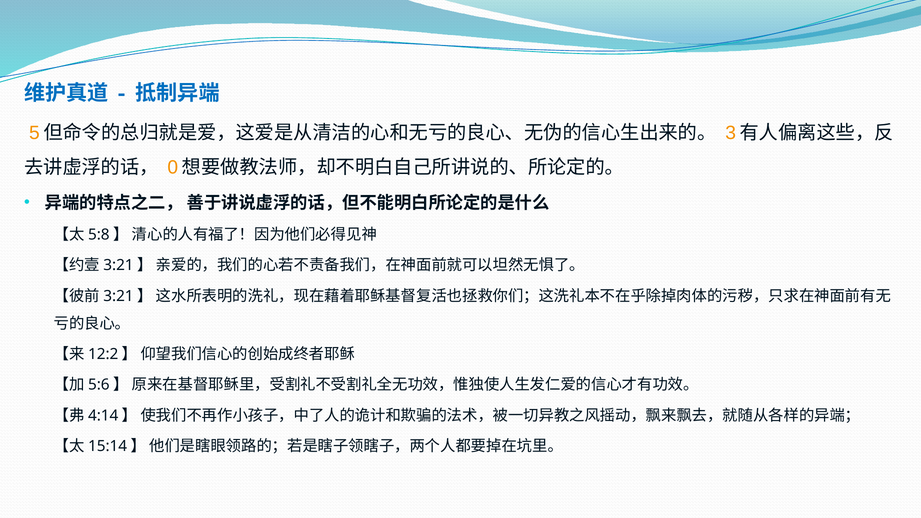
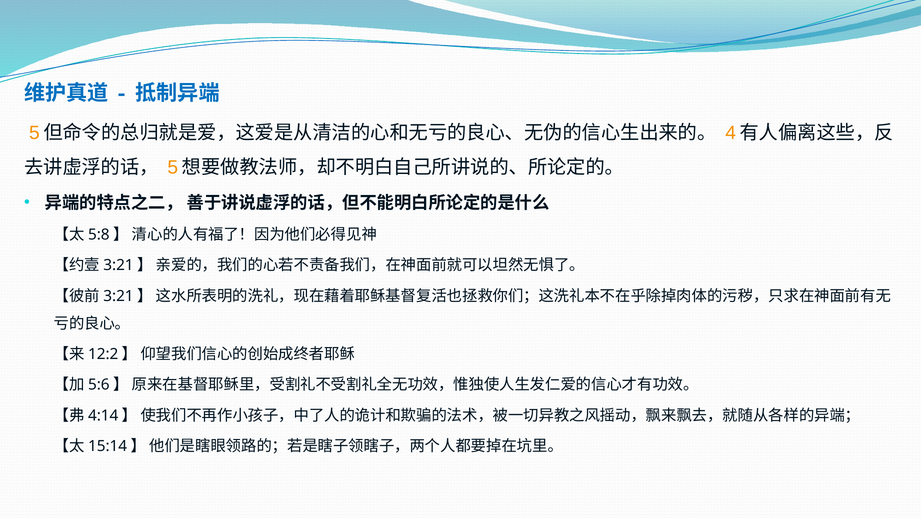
3: 3 -> 4
0 at (173, 167): 0 -> 5
